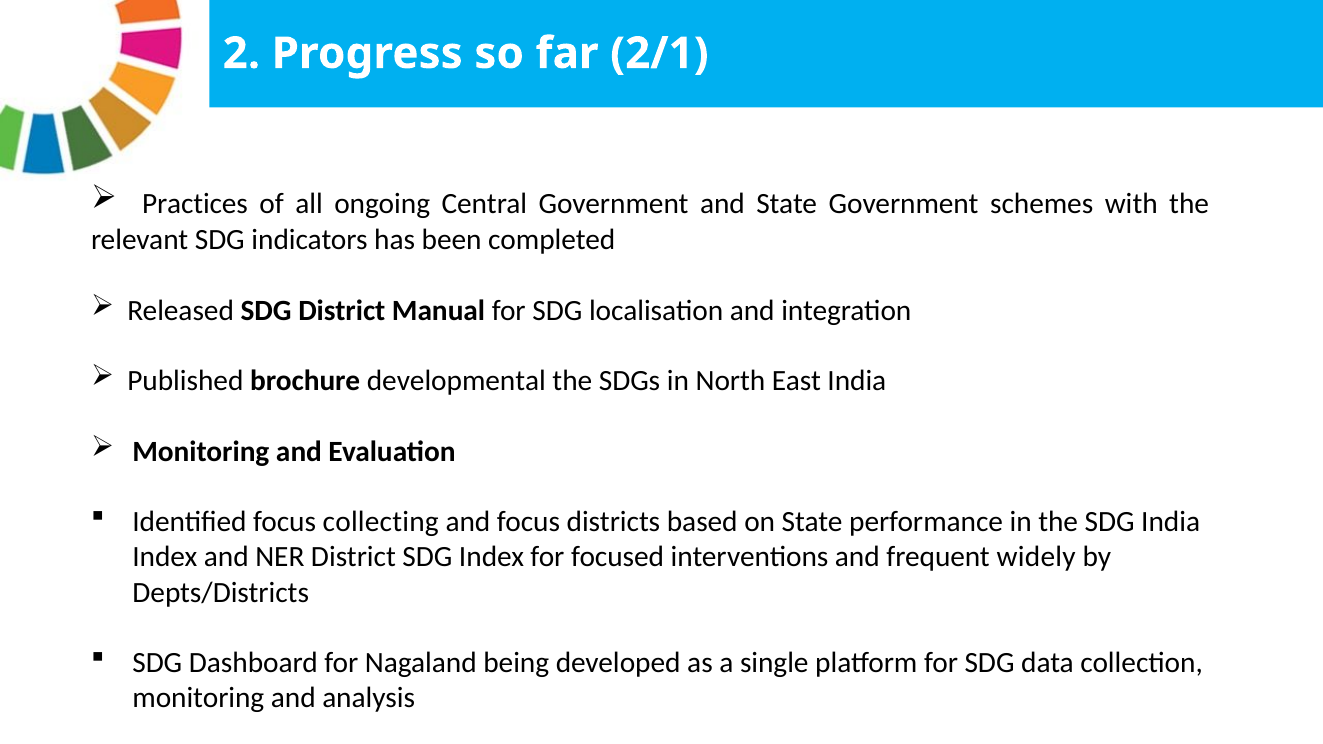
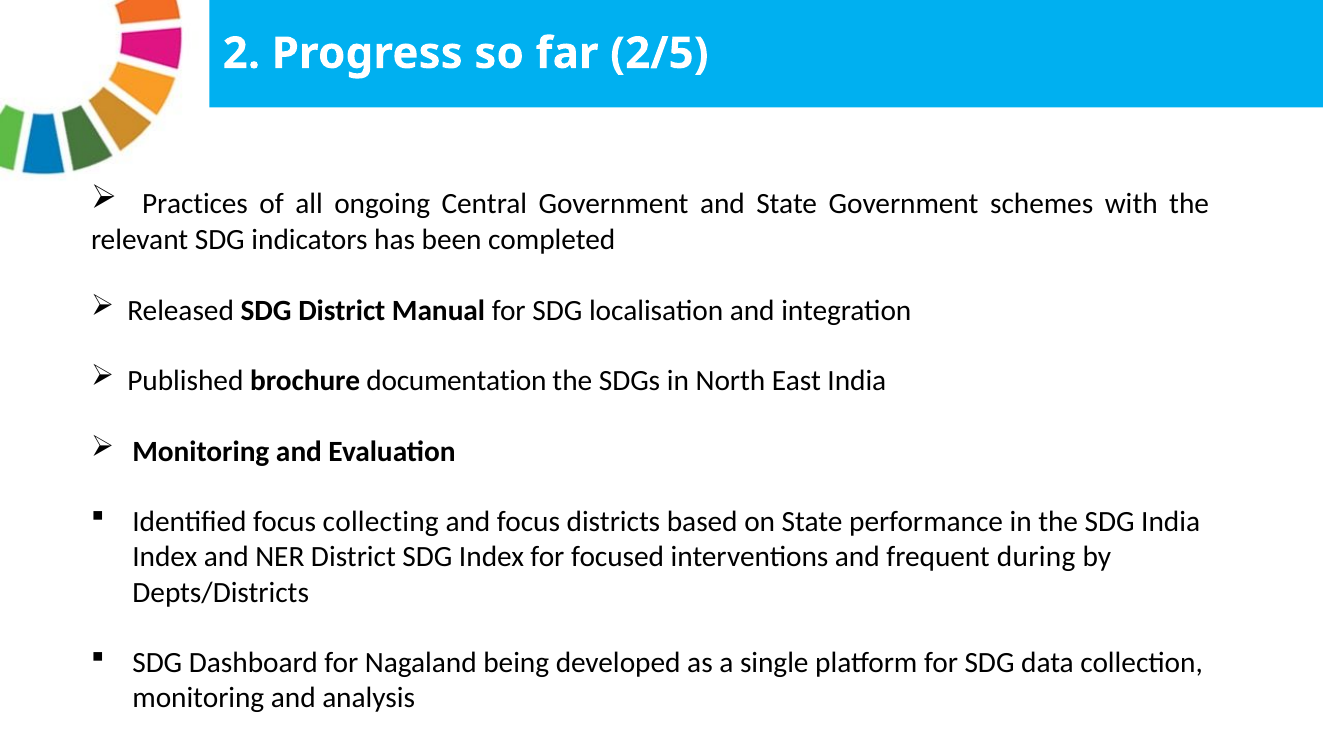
2/1: 2/1 -> 2/5
developmental: developmental -> documentation
widely: widely -> during
